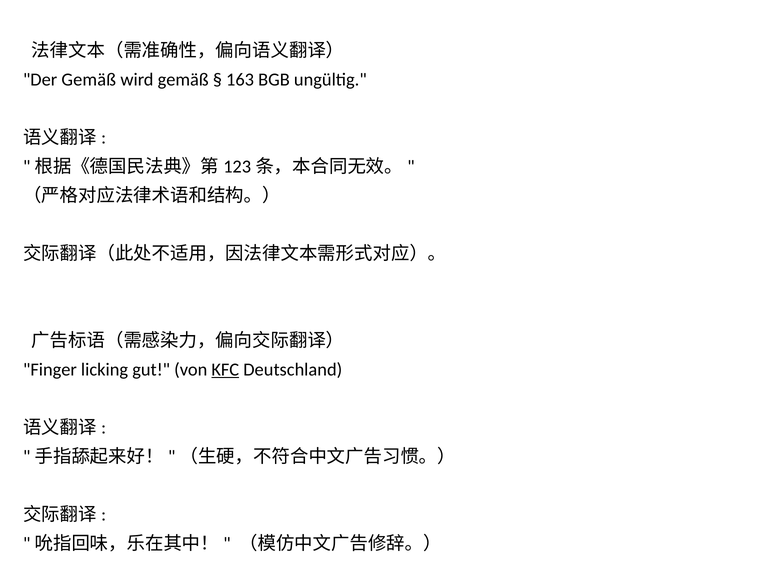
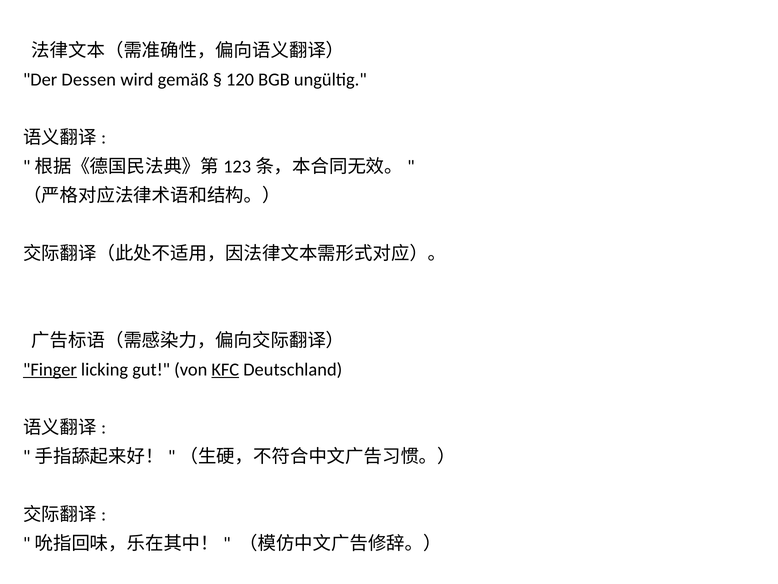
Der Gemäß: Gemäß -> Dessen
163: 163 -> 120
Finger underline: none -> present
